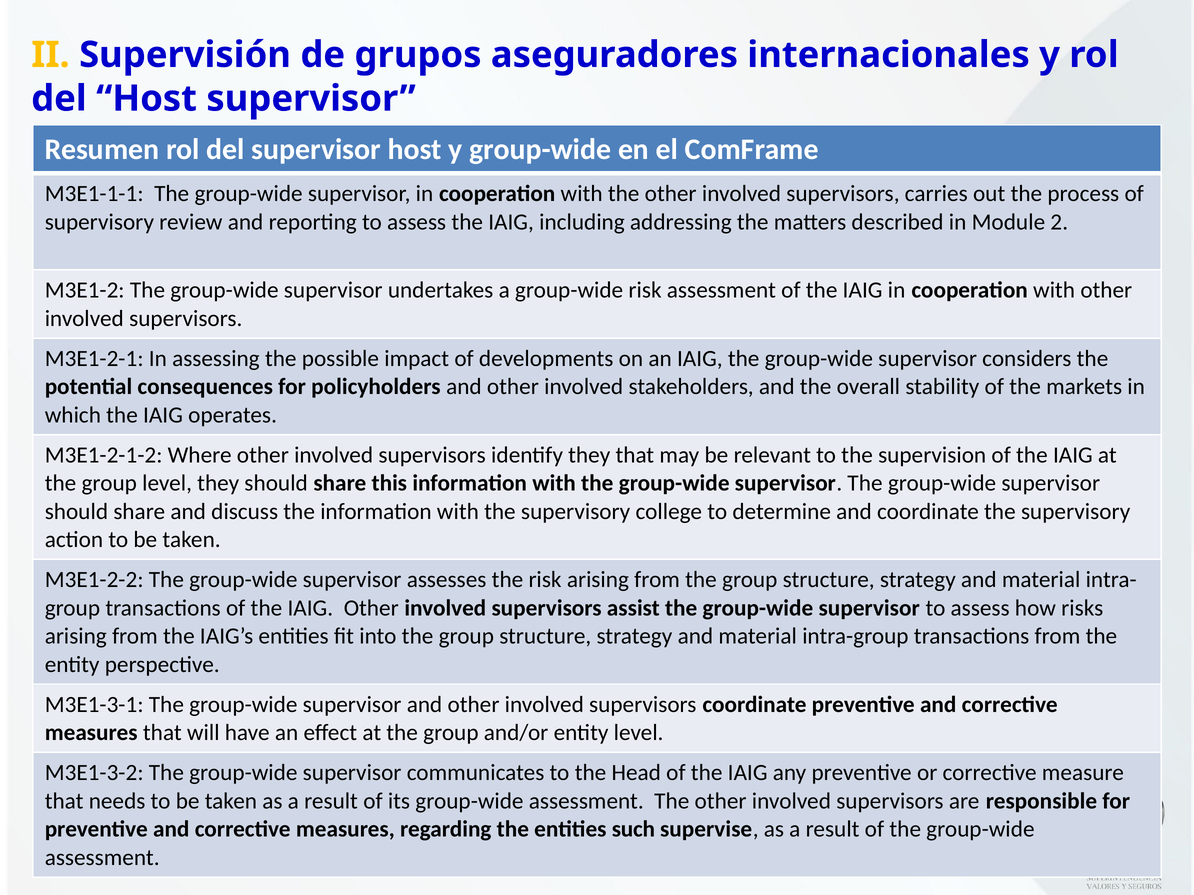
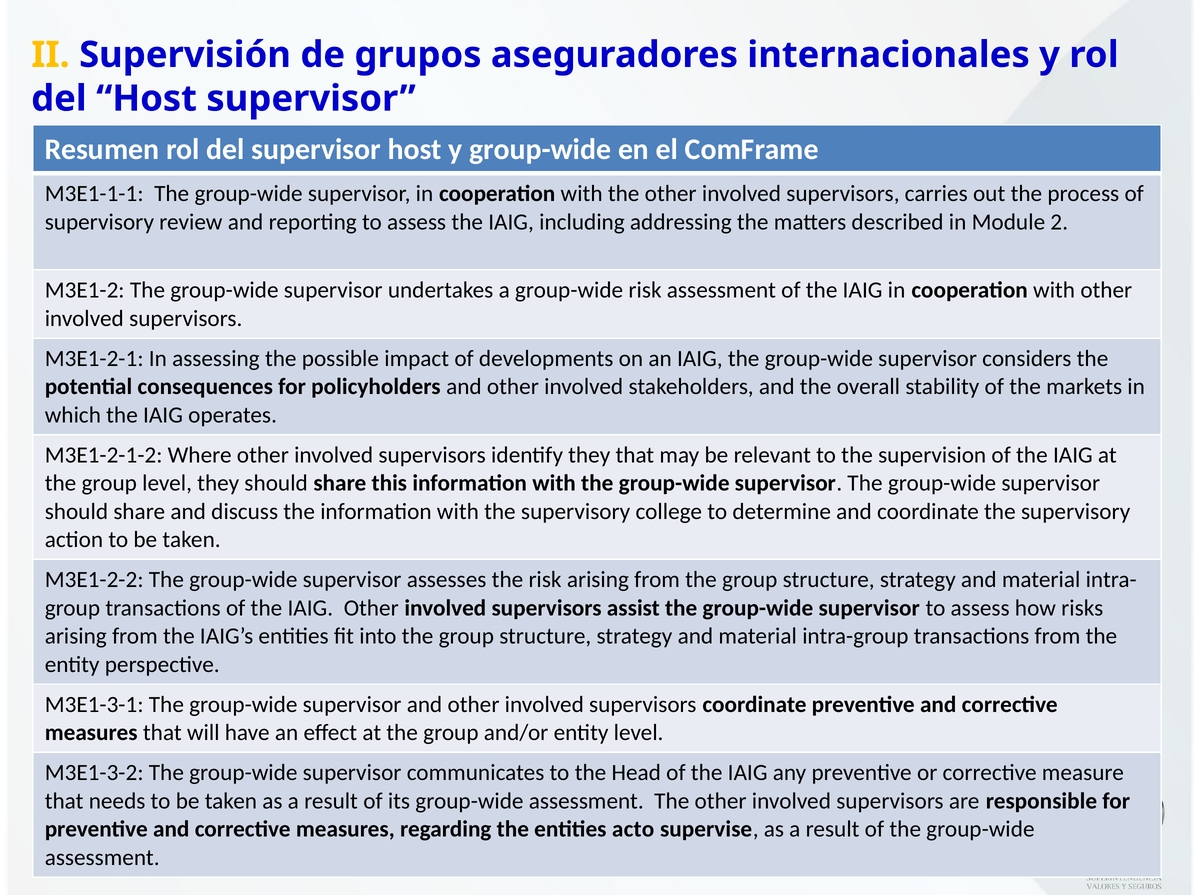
such: such -> acto
